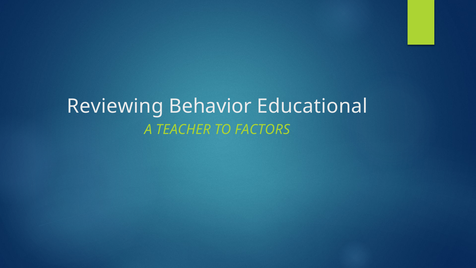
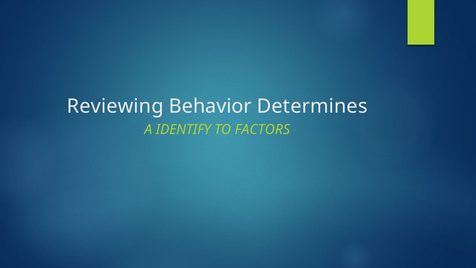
Educational: Educational -> Determines
TEACHER: TEACHER -> IDENTIFY
